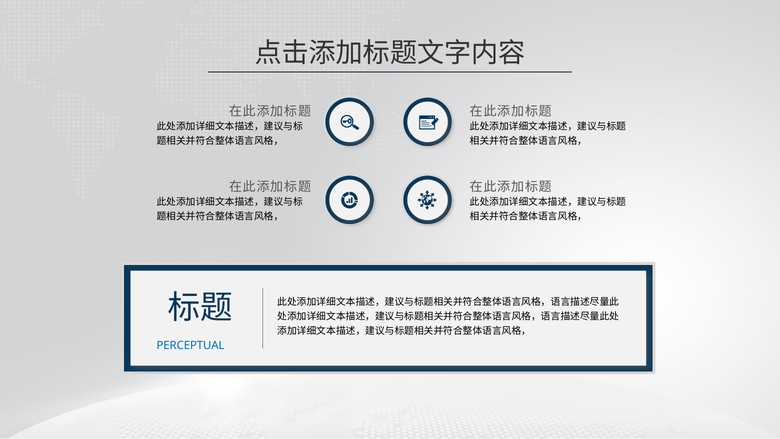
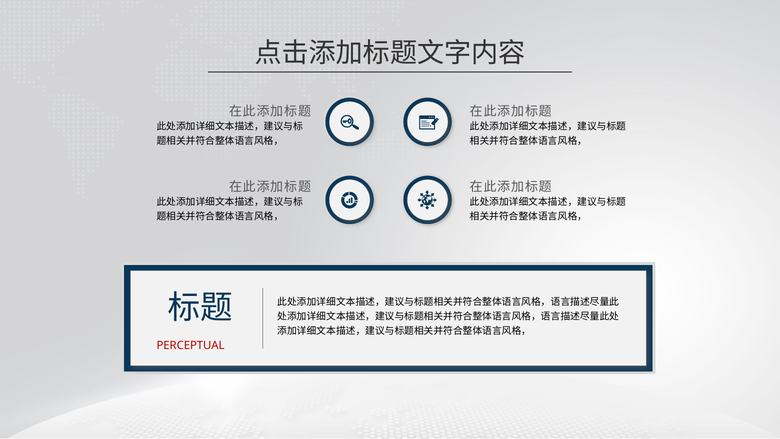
PERCEPTUAL colour: blue -> red
